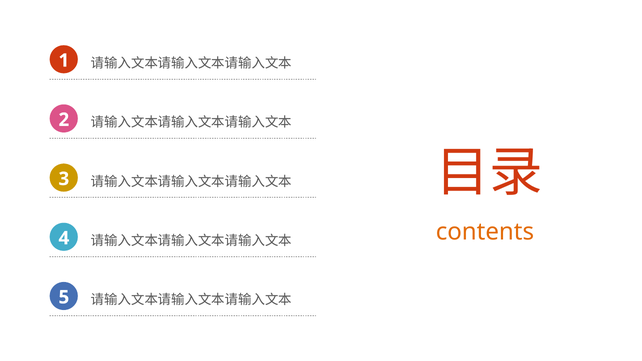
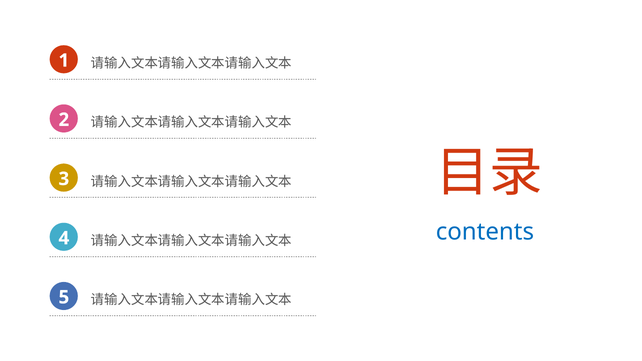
contents colour: orange -> blue
